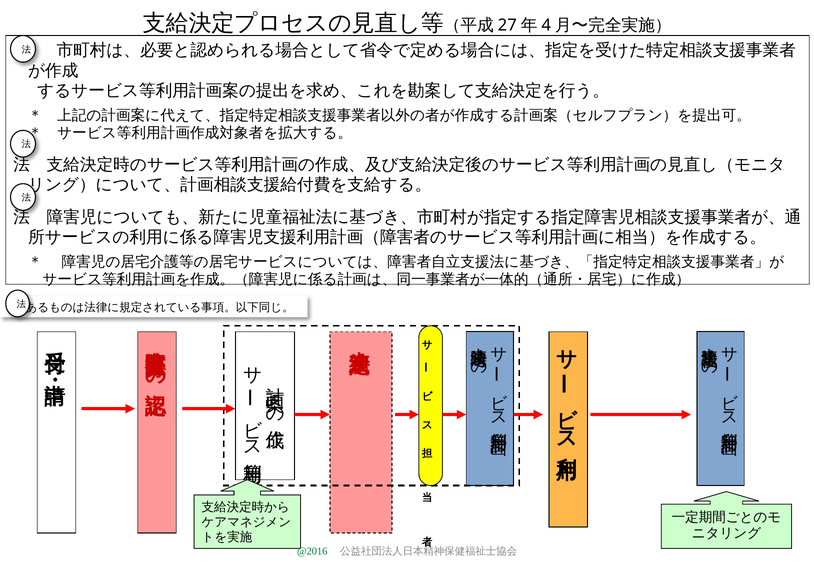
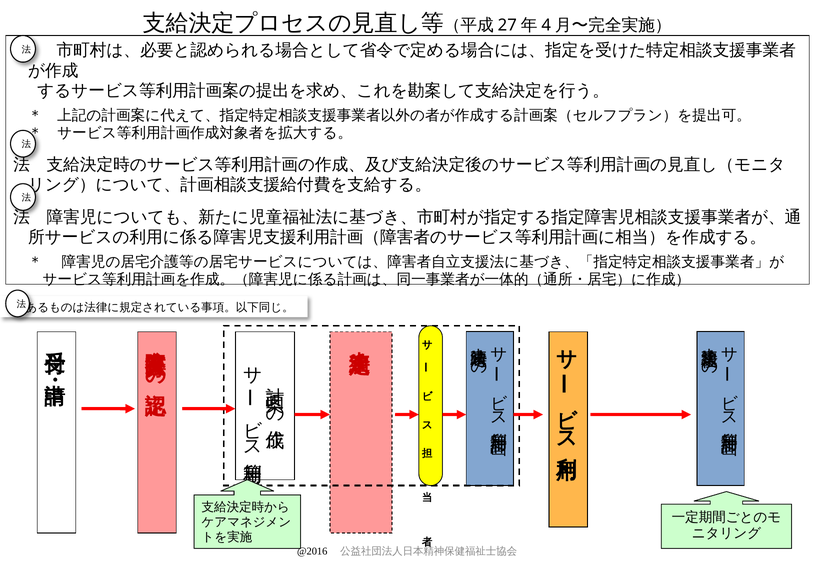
@2016 colour: green -> black
